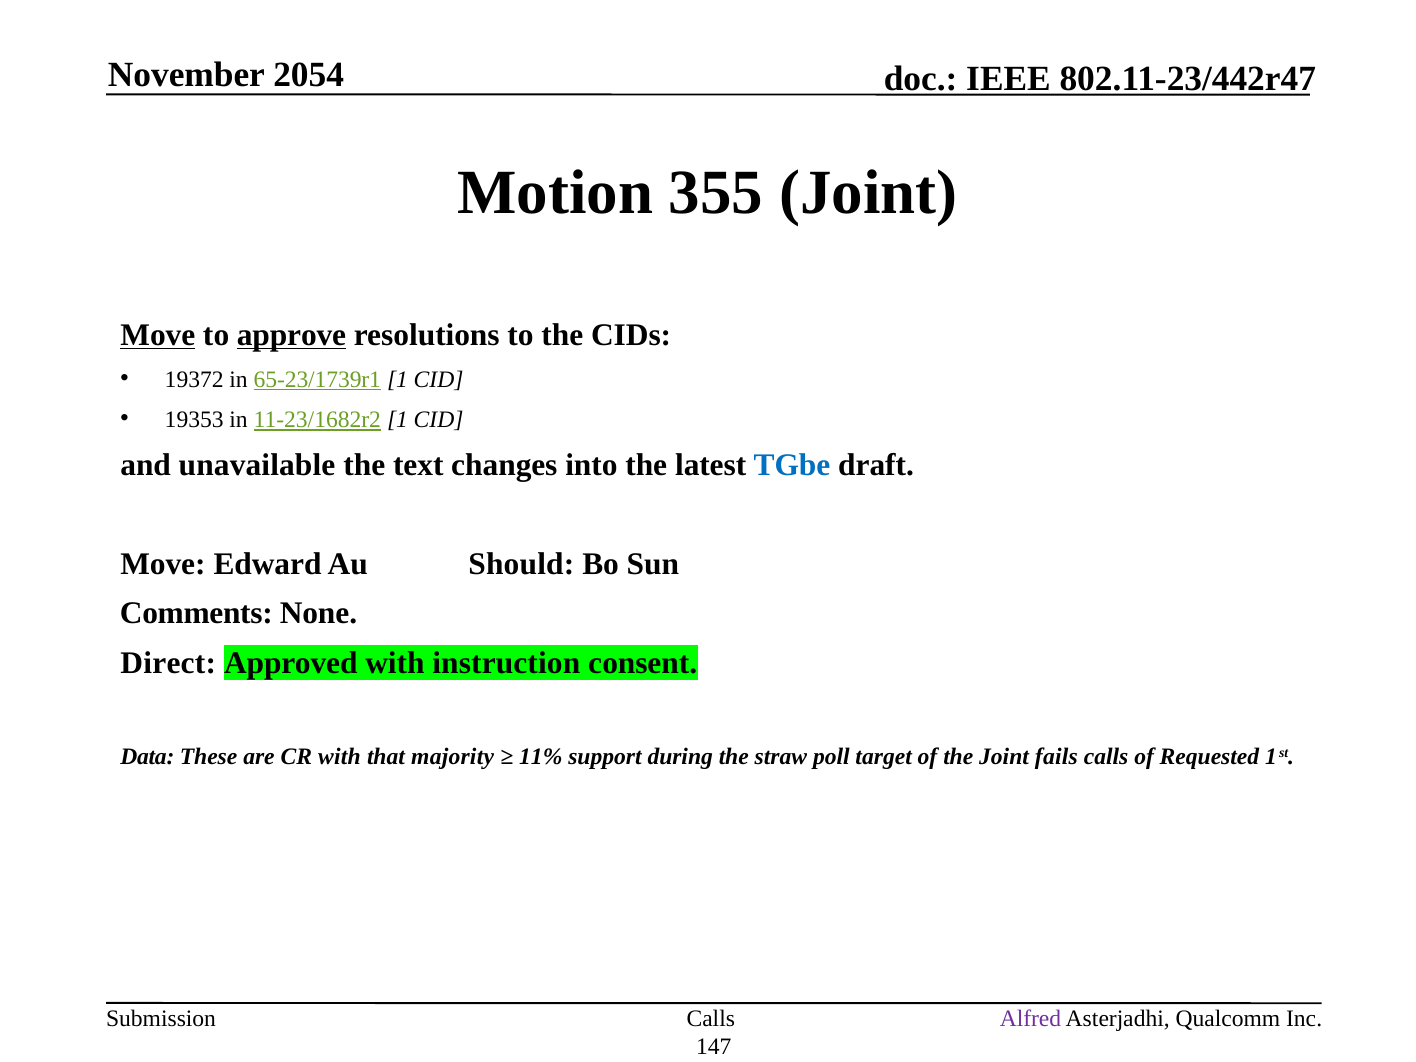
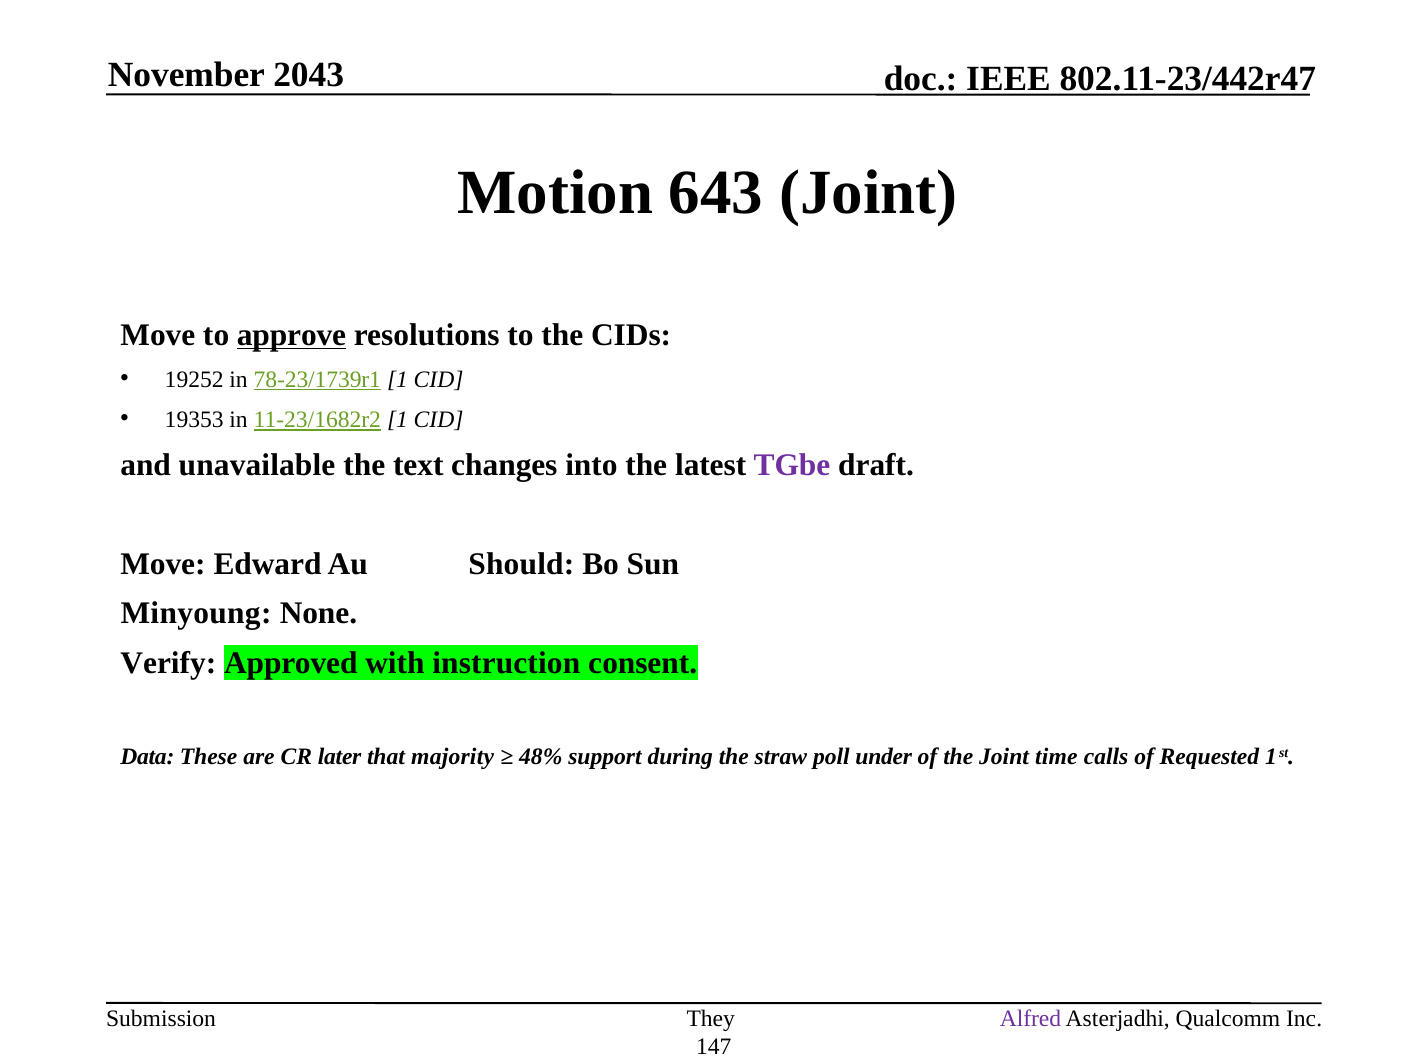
2054: 2054 -> 2043
355: 355 -> 643
Move at (158, 335) underline: present -> none
19372: 19372 -> 19252
65-23/1739r1: 65-23/1739r1 -> 78-23/1739r1
TGbe colour: blue -> purple
Comments: Comments -> Minyoung
Direct: Direct -> Verify
CR with: with -> later
11%: 11% -> 48%
target: target -> under
fails: fails -> time
Calls at (711, 1019): Calls -> They
